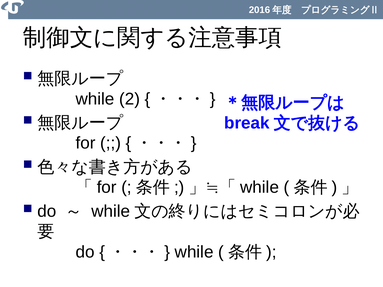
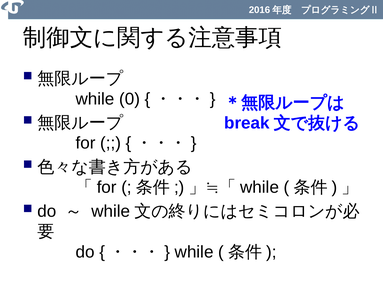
2: 2 -> 0
